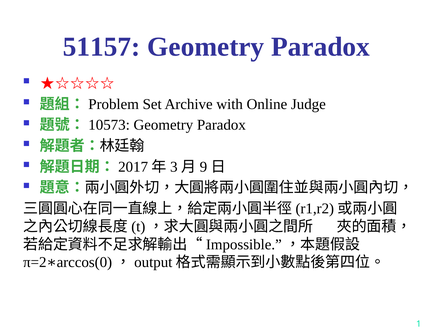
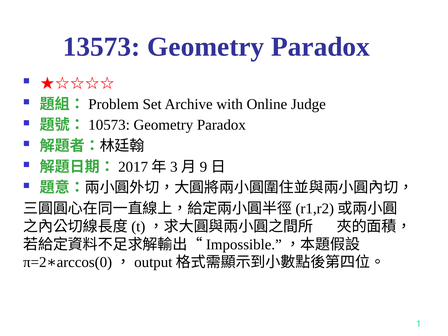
51157: 51157 -> 13573
